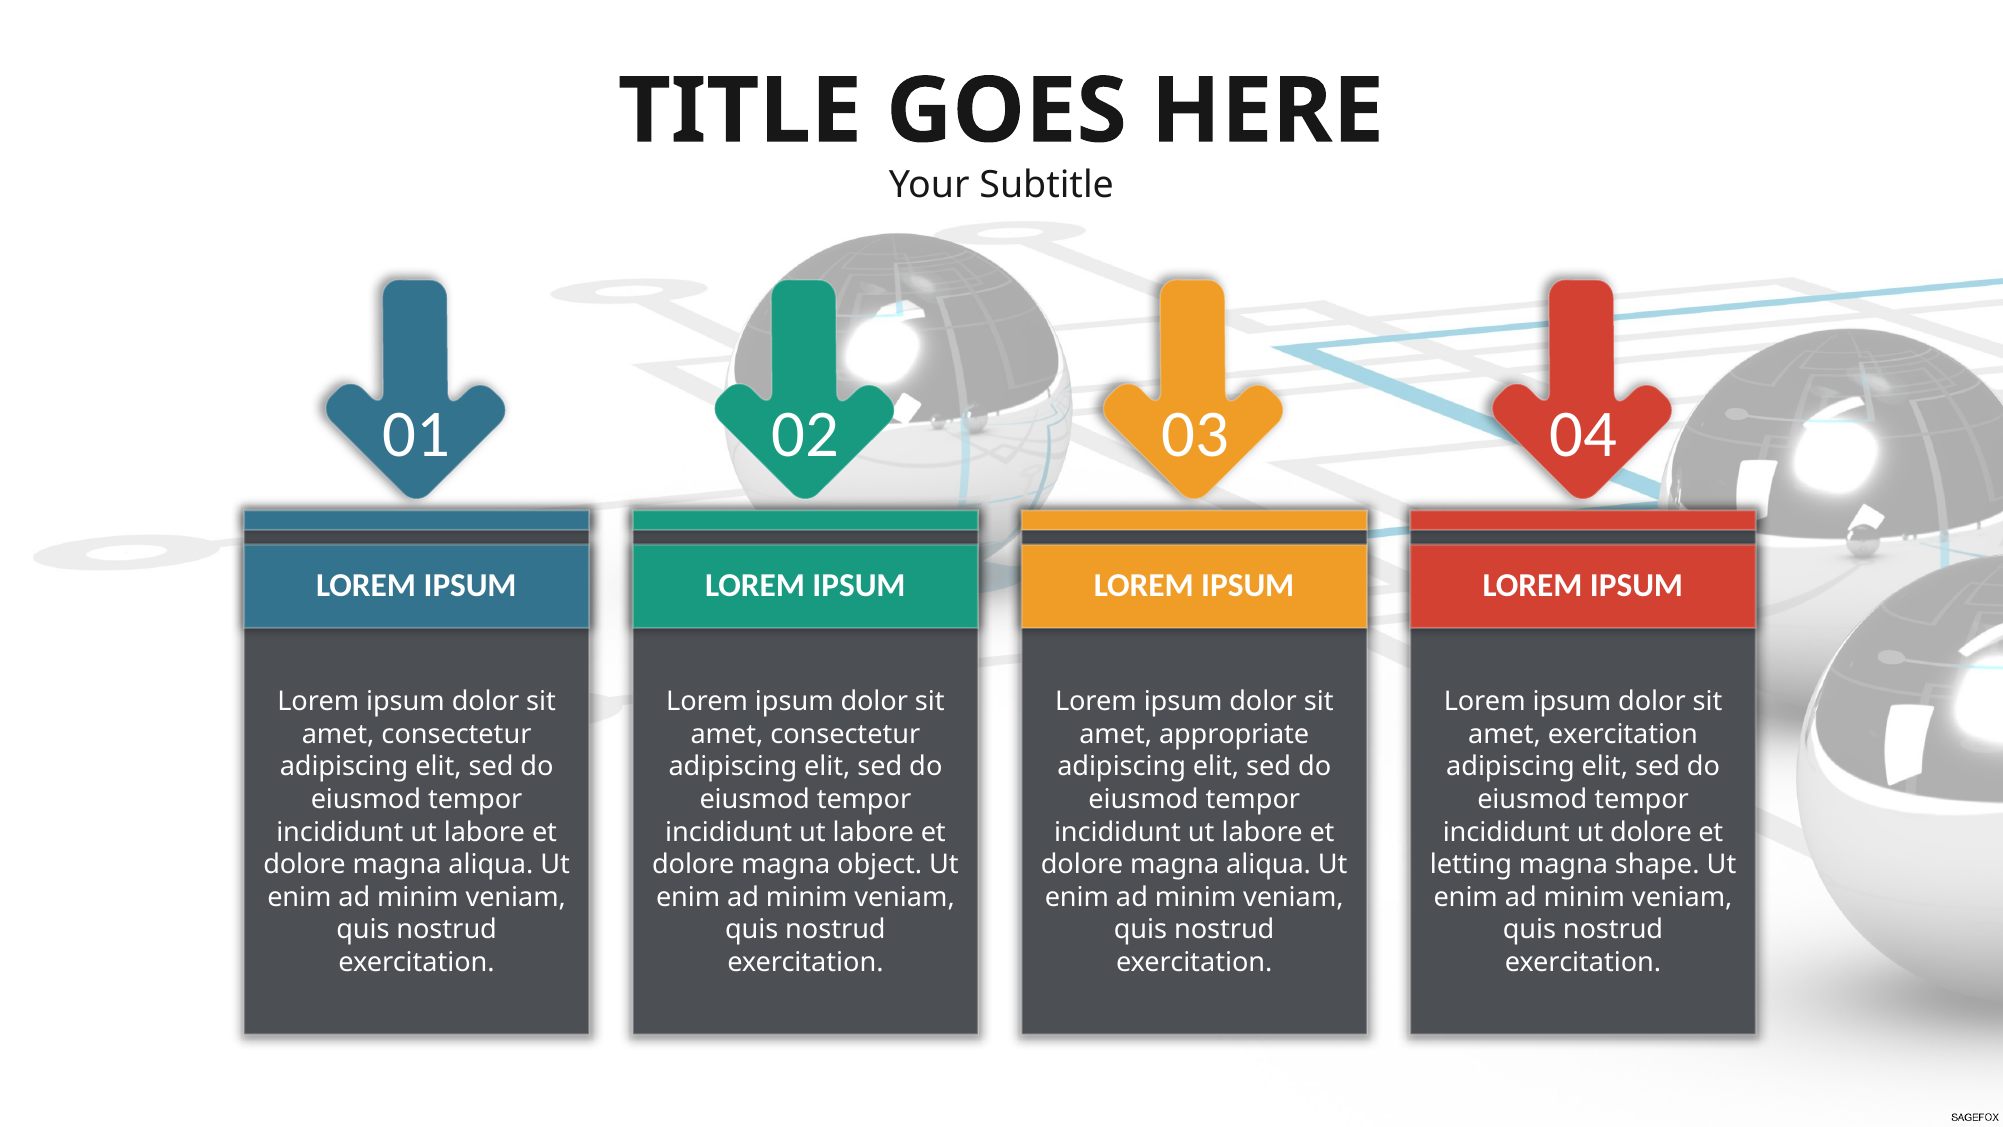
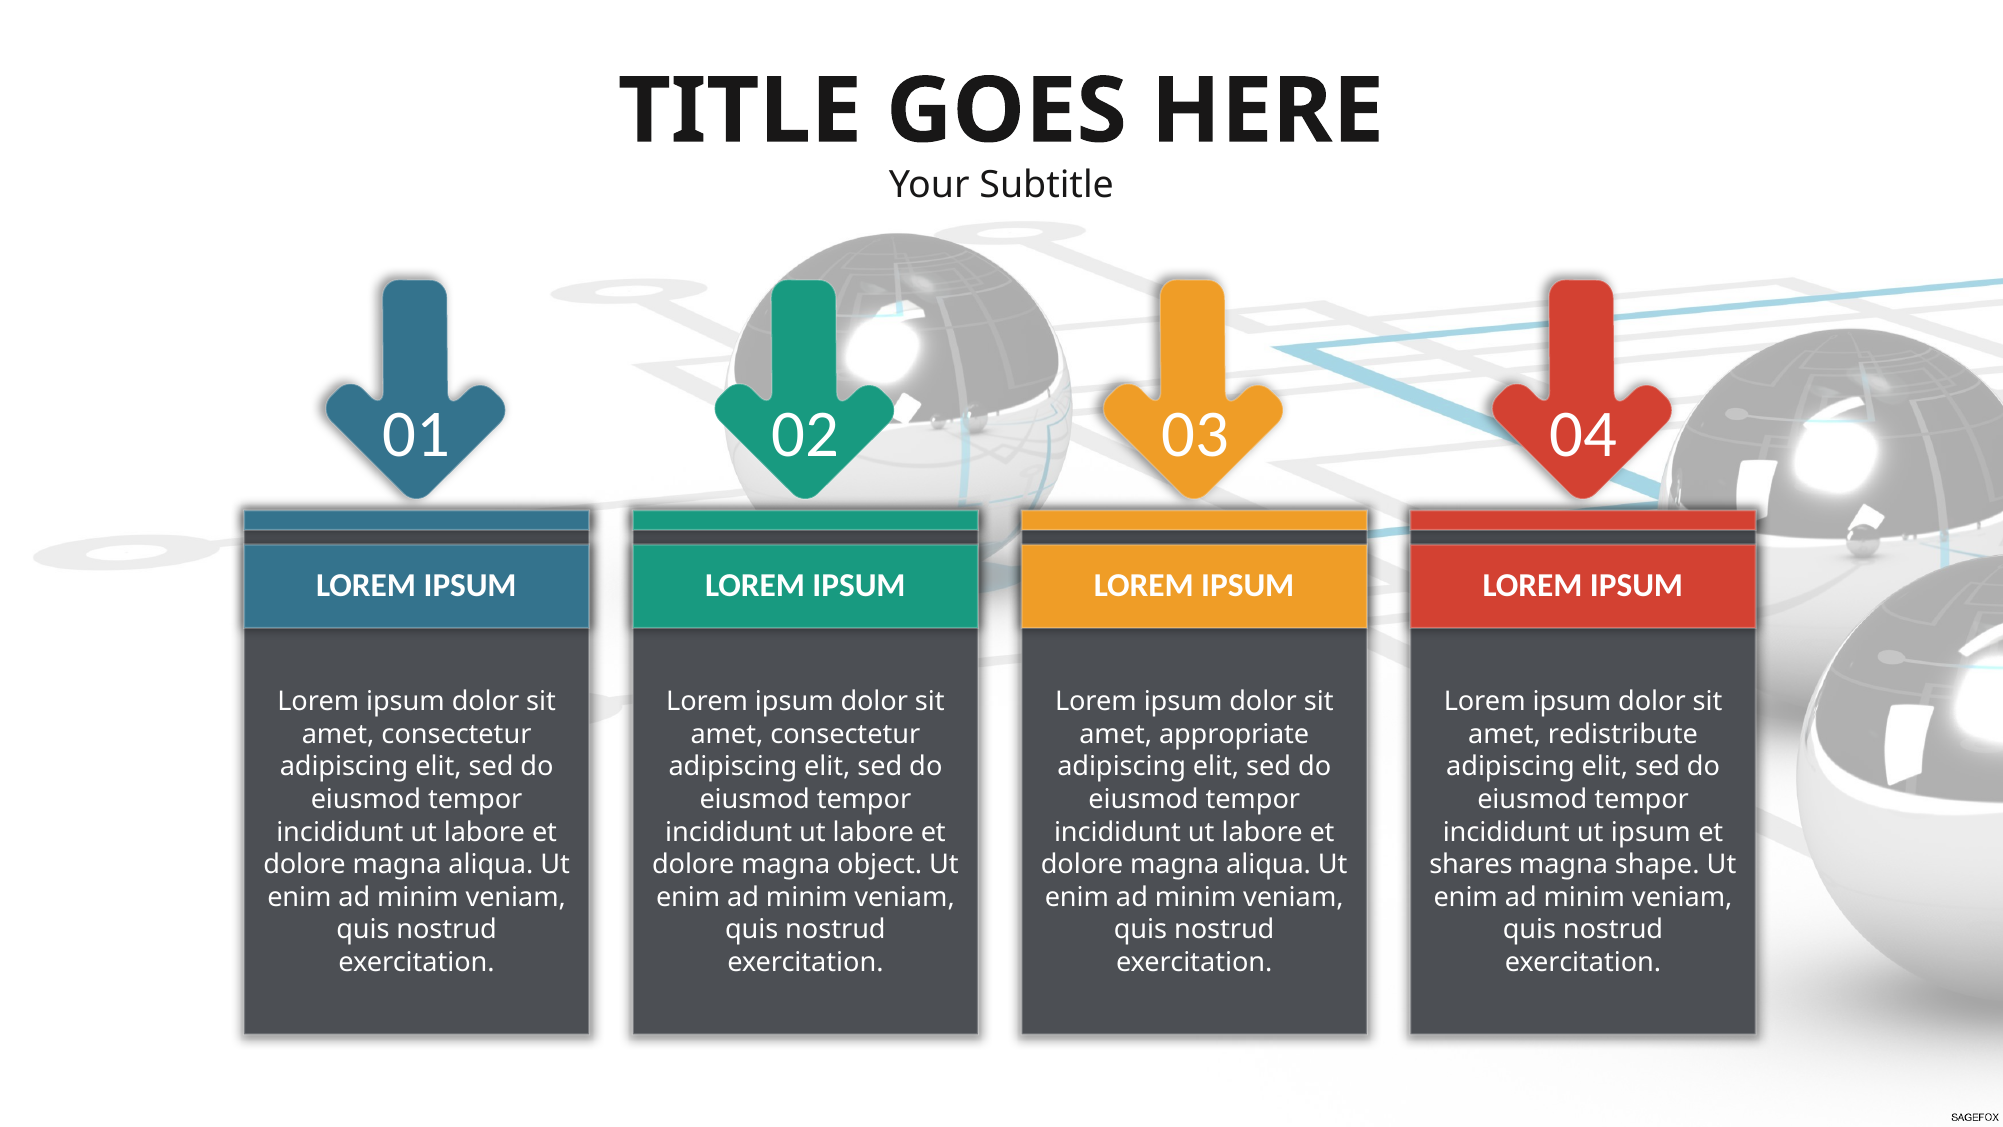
amet exercitation: exercitation -> redistribute
ut dolore: dolore -> ipsum
letting: letting -> shares
